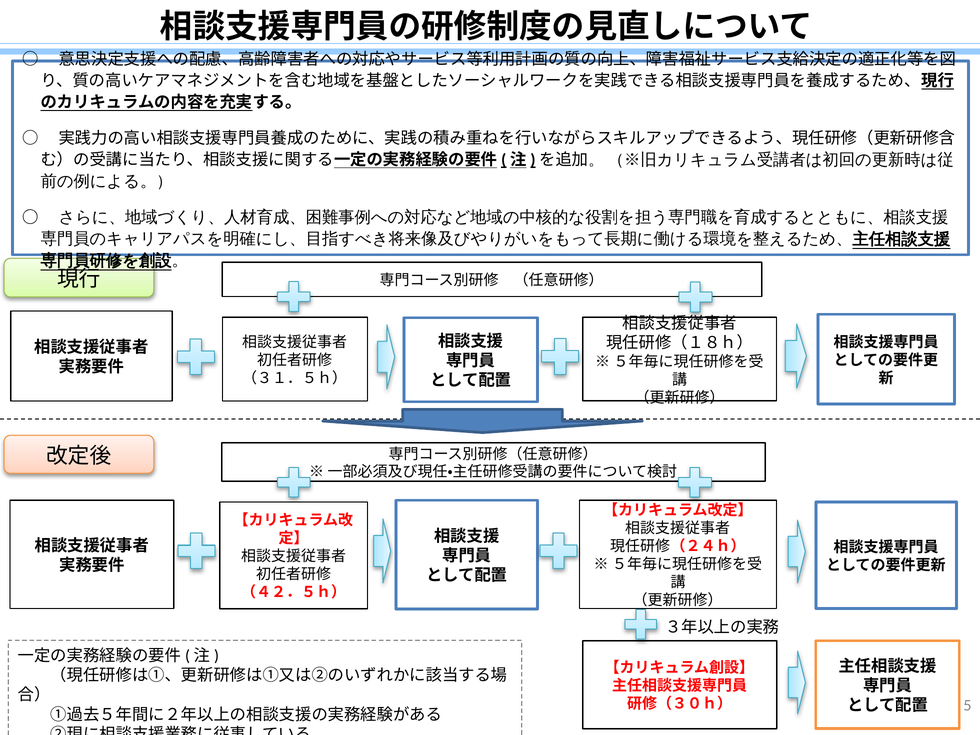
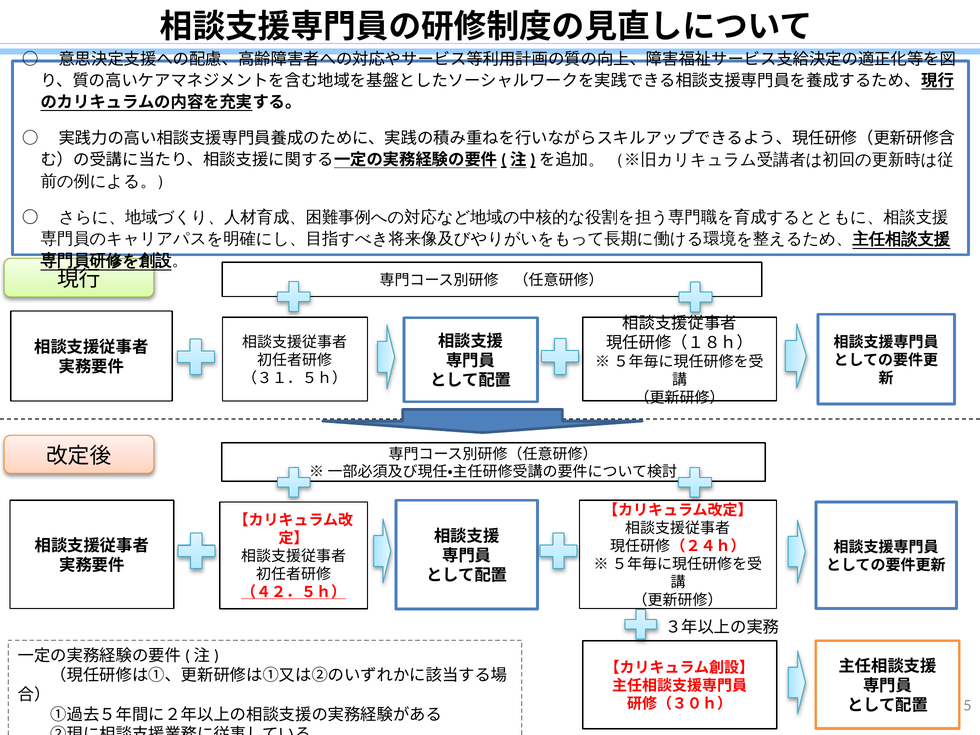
（４２．５ｈ） underline: none -> present
